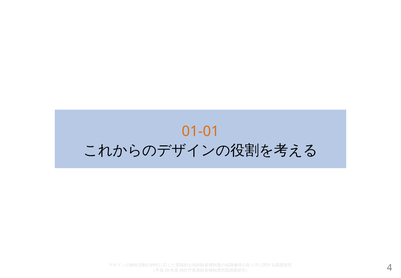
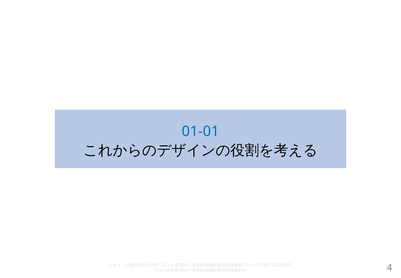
01-01 colour: orange -> blue
